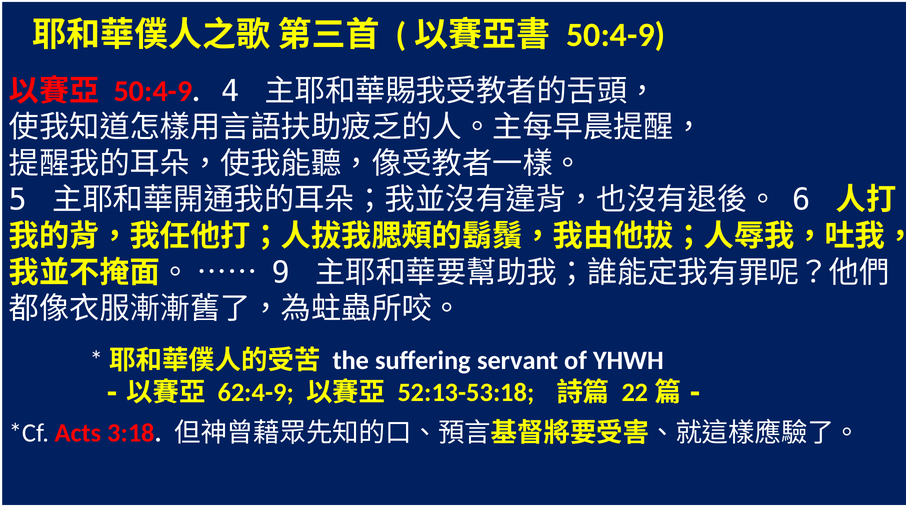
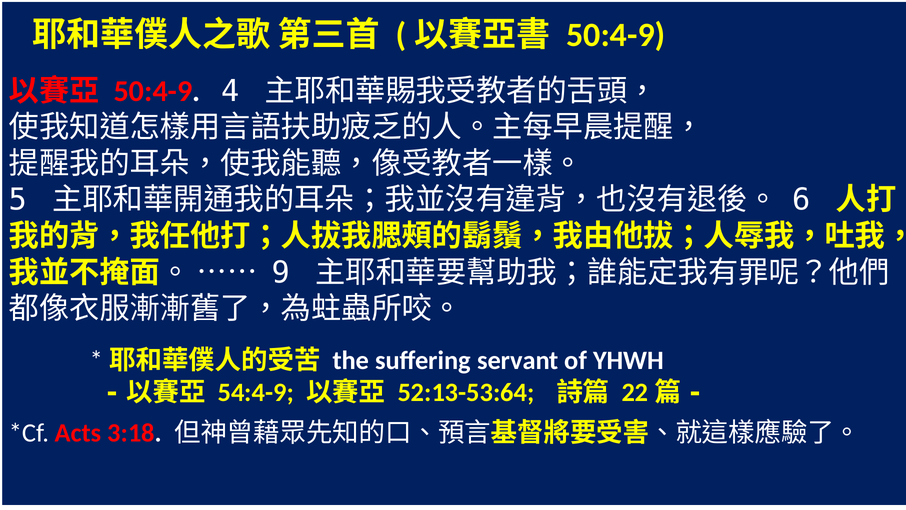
62:4-9: 62:4-9 -> 54:4-9
52:13-53:18: 52:13-53:18 -> 52:13-53:64
